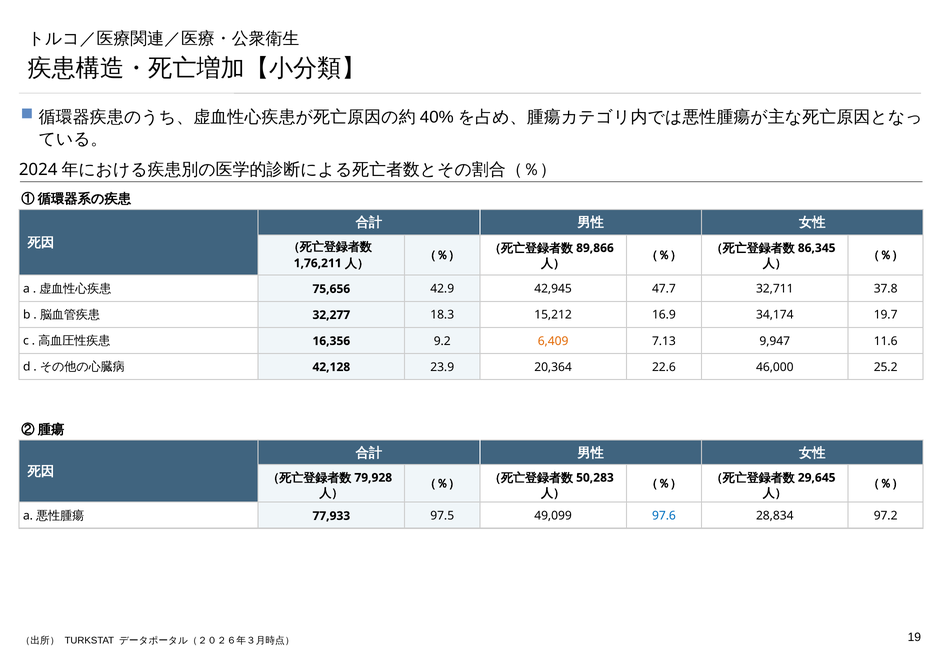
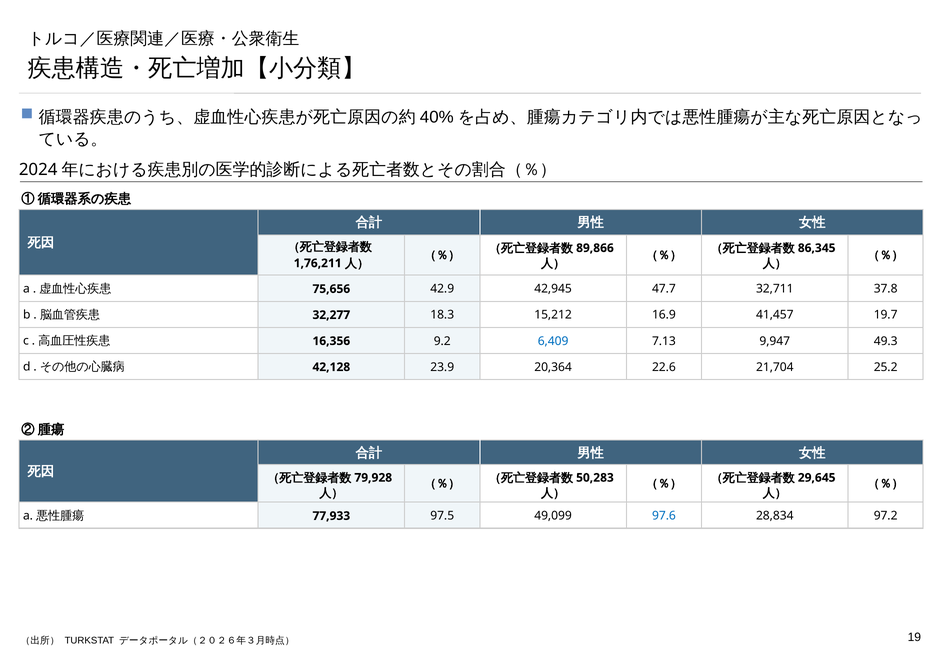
34,174: 34,174 -> 41,457
6,409 colour: orange -> blue
11.6: 11.6 -> 49.3
46,000: 46,000 -> 21,704
